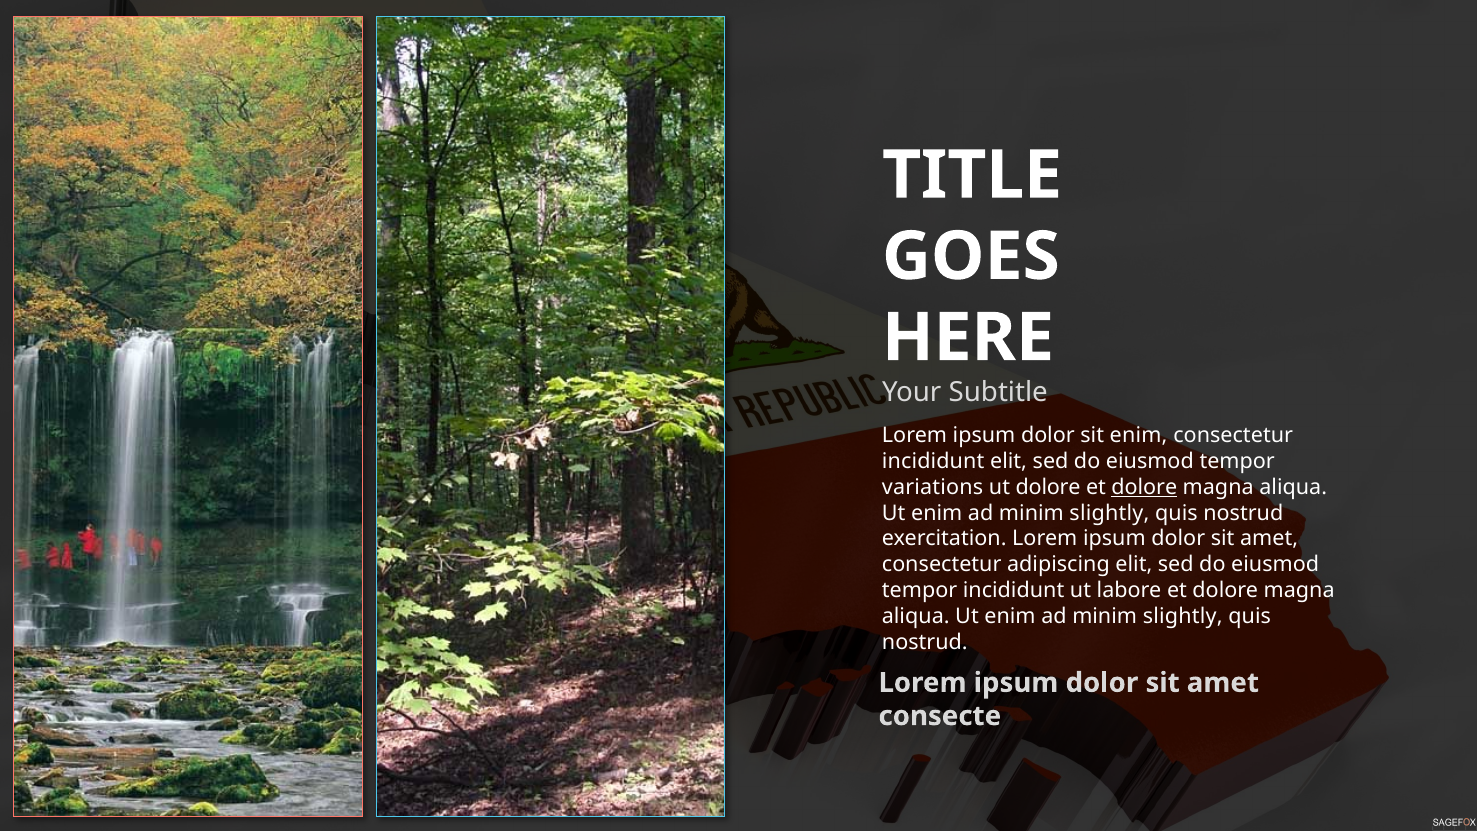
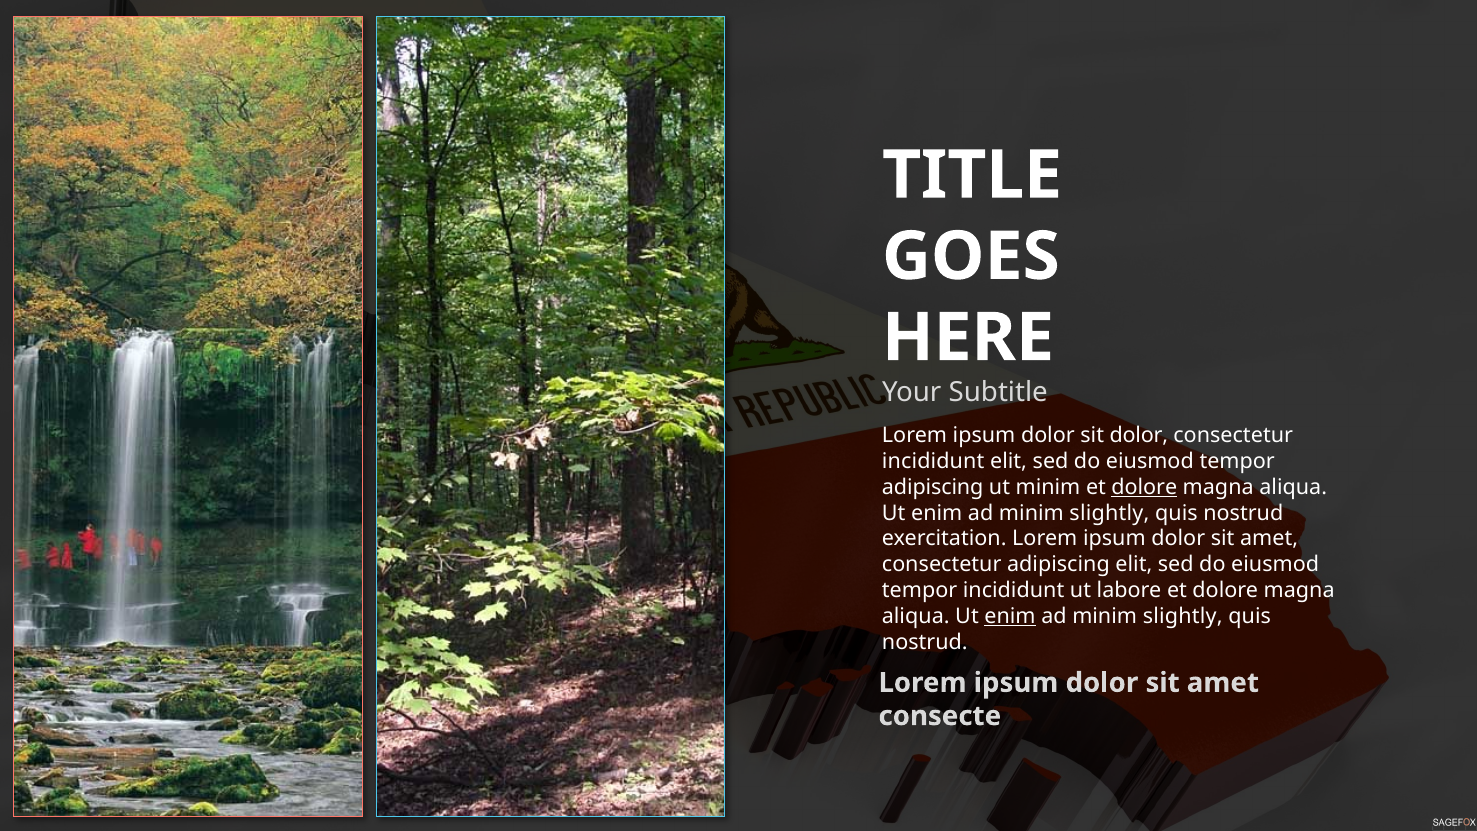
sit enim: enim -> dolor
variations at (933, 487): variations -> adipiscing
ut dolore: dolore -> minim
enim at (1010, 616) underline: none -> present
